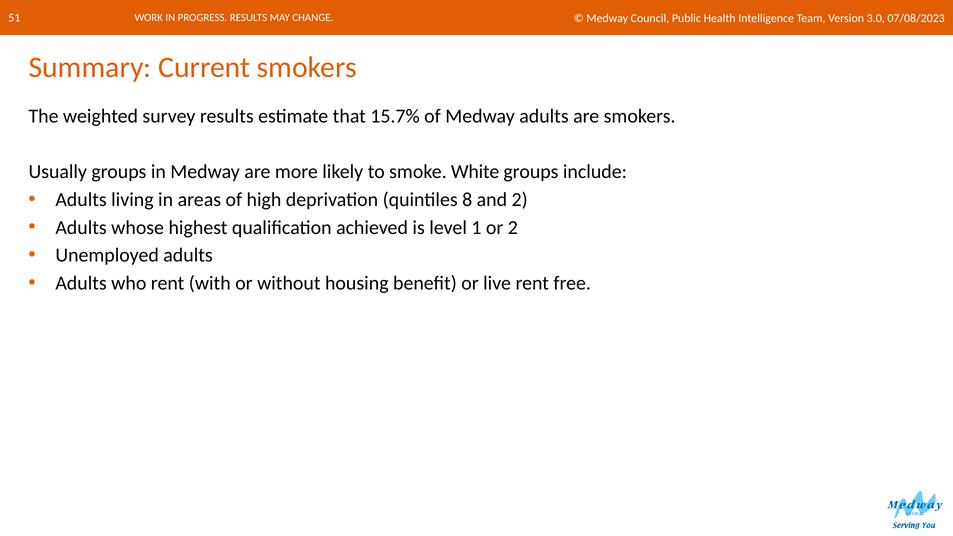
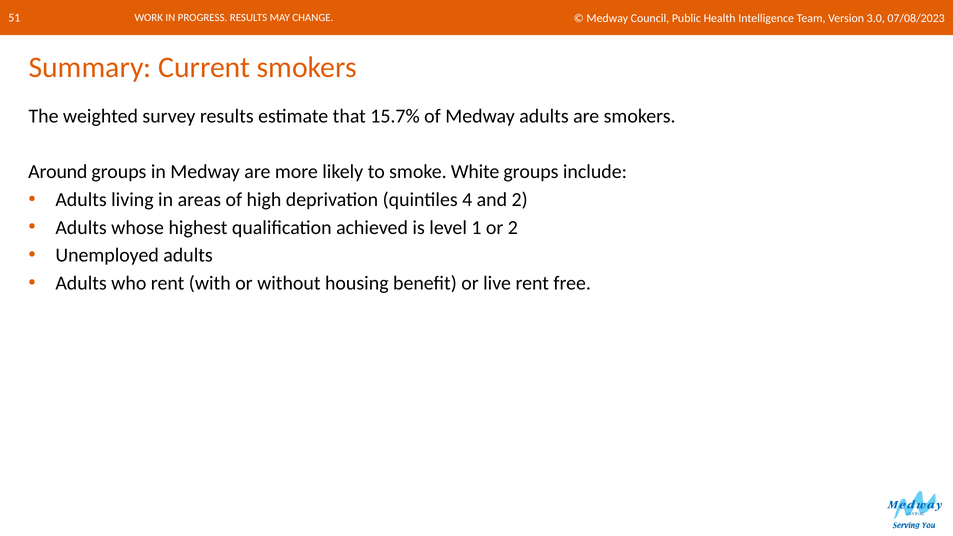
Usually: Usually -> Around
8: 8 -> 4
